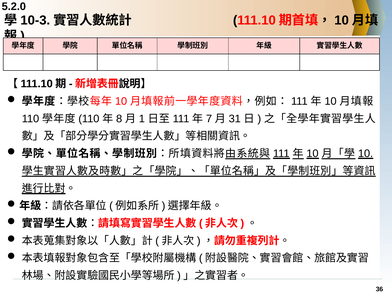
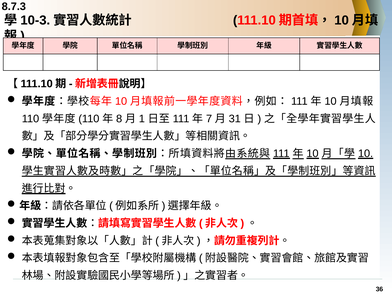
5.2.0: 5.2.0 -> 8.7.3
